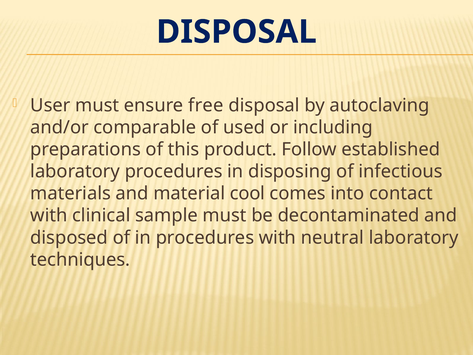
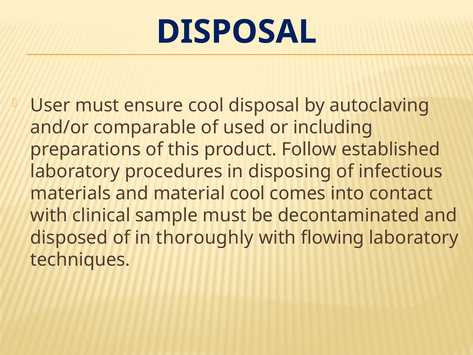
ensure free: free -> cool
in procedures: procedures -> thoroughly
neutral: neutral -> flowing
